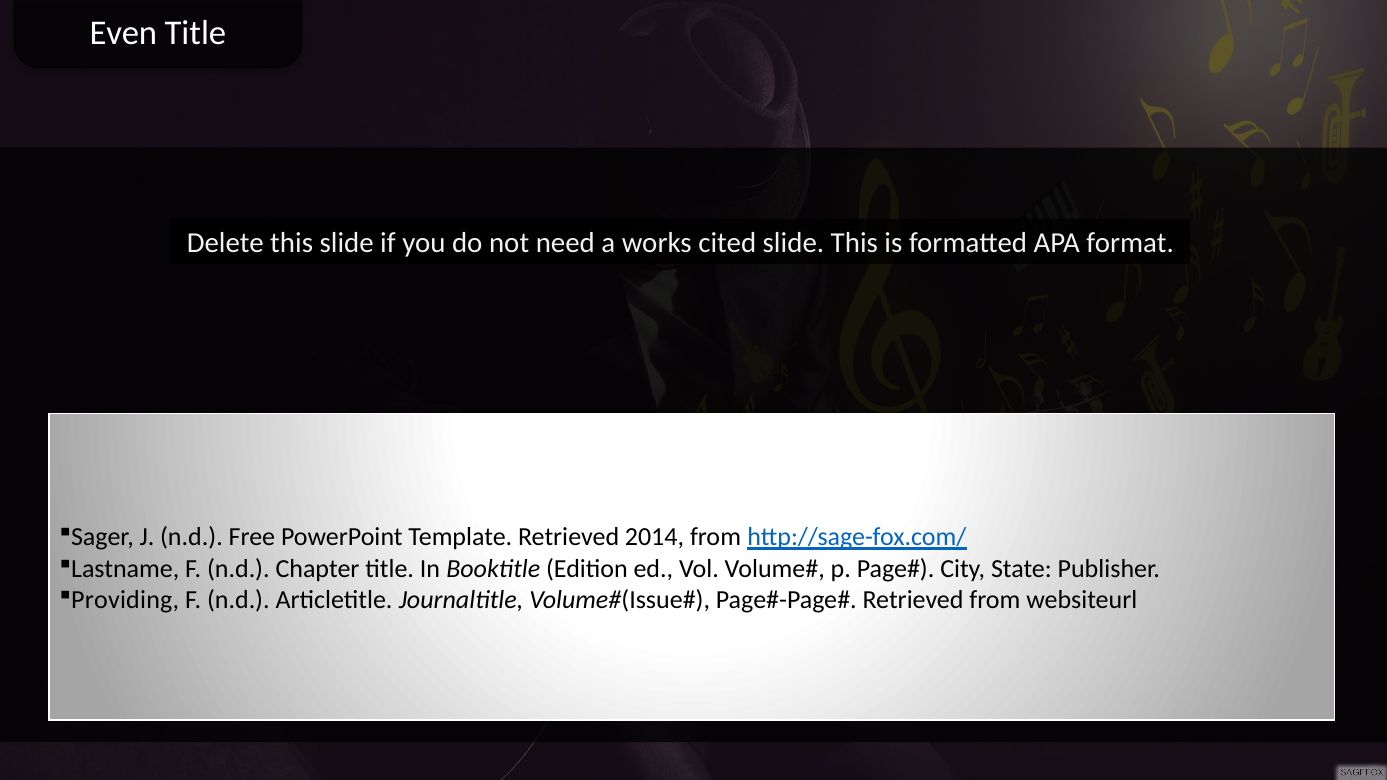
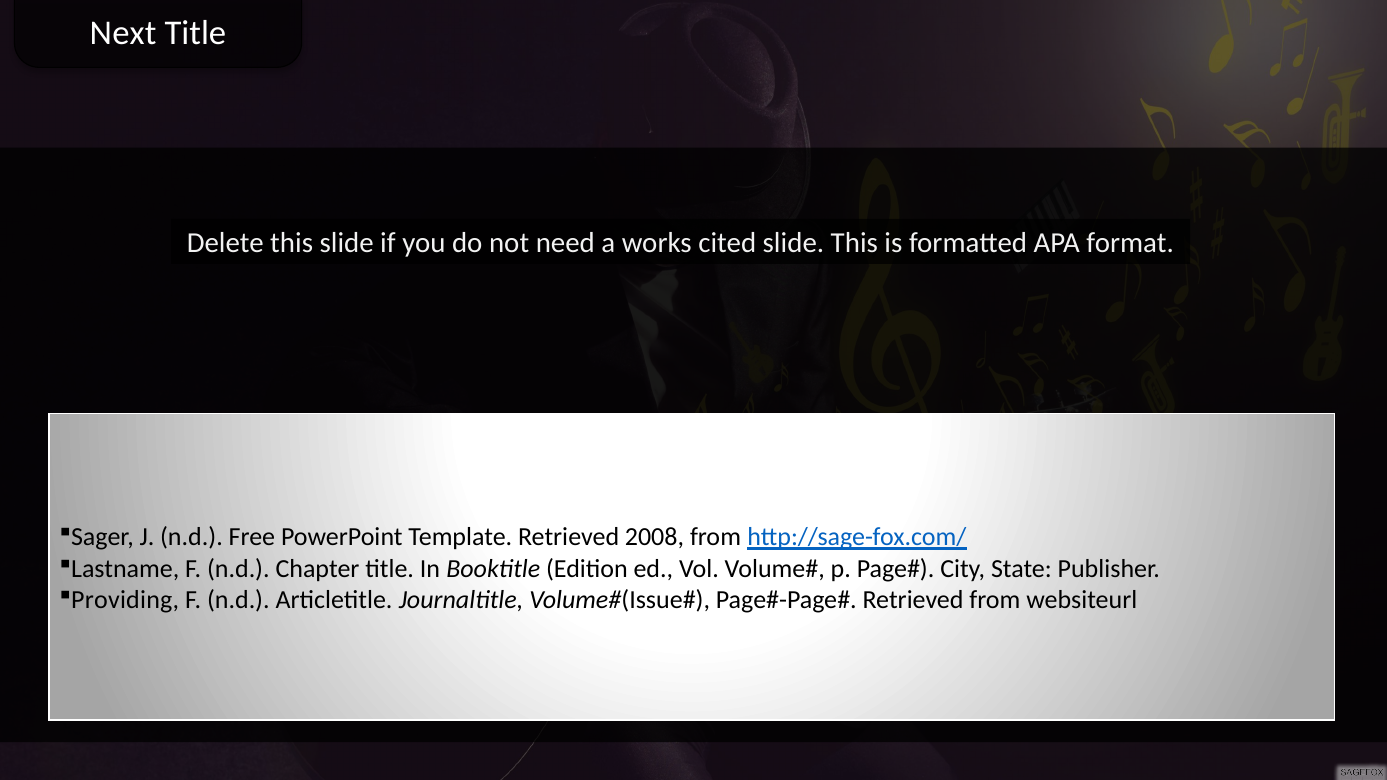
Even: Even -> Next
2014: 2014 -> 2008
